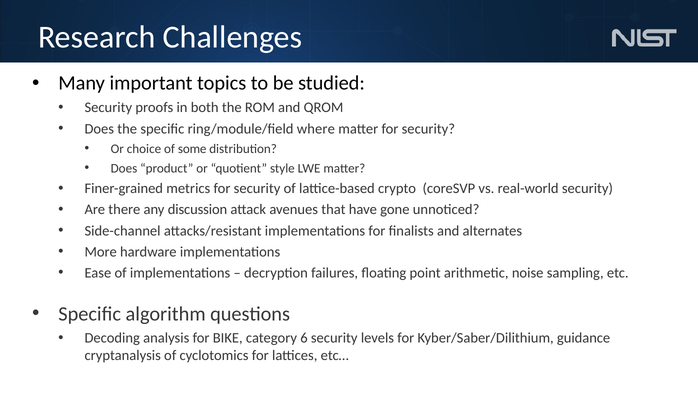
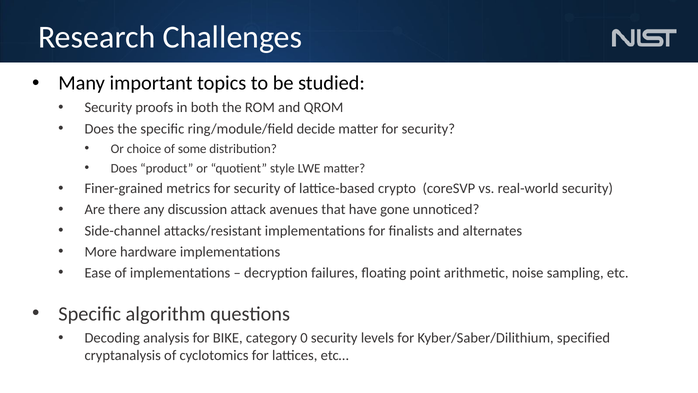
where: where -> decide
6: 6 -> 0
guidance: guidance -> specified
